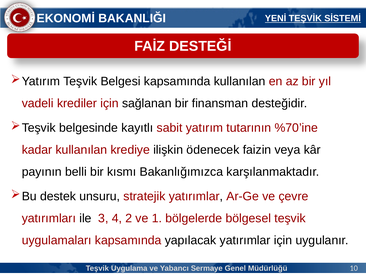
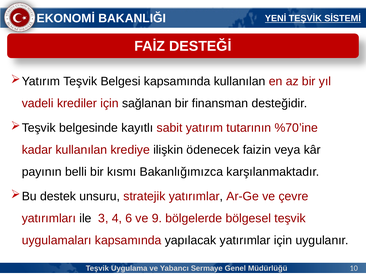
2: 2 -> 6
1: 1 -> 9
